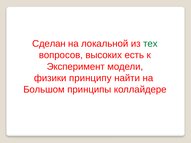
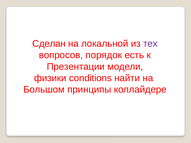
тех colour: green -> purple
высоких: высоких -> порядок
Эксперимент: Эксперимент -> Презентации
принципу: принципу -> conditions
